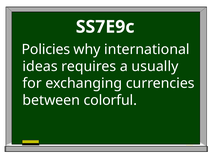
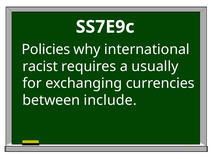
ideas: ideas -> racist
colorful: colorful -> include
